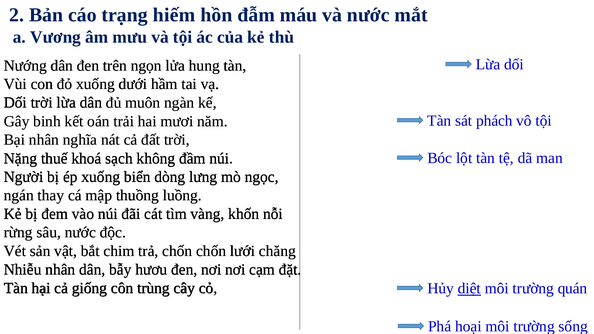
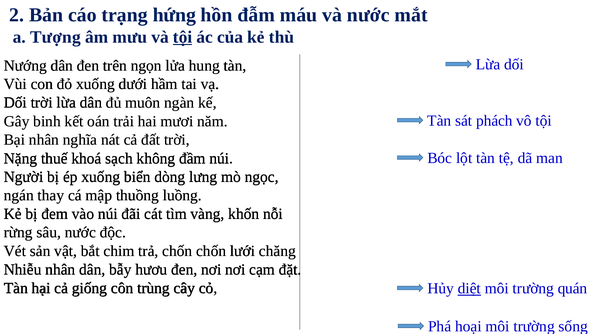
hiếm: hiếm -> hứng
Vương: Vương -> Tượng
tội at (183, 37) underline: none -> present
